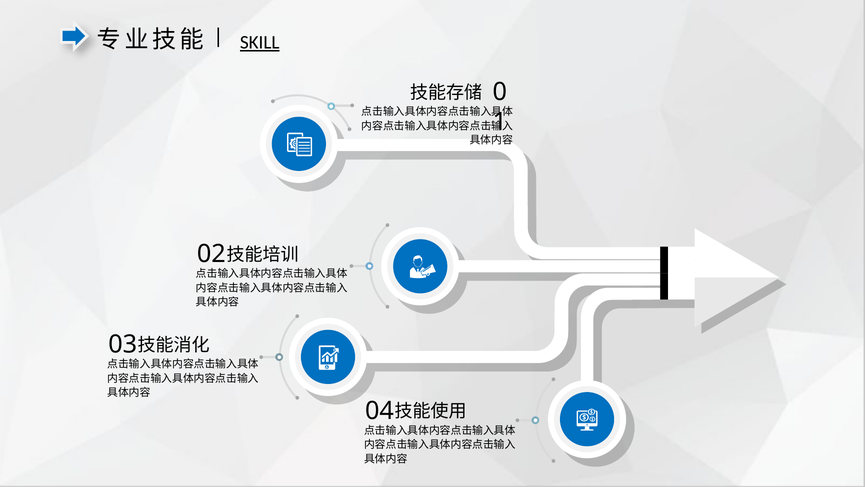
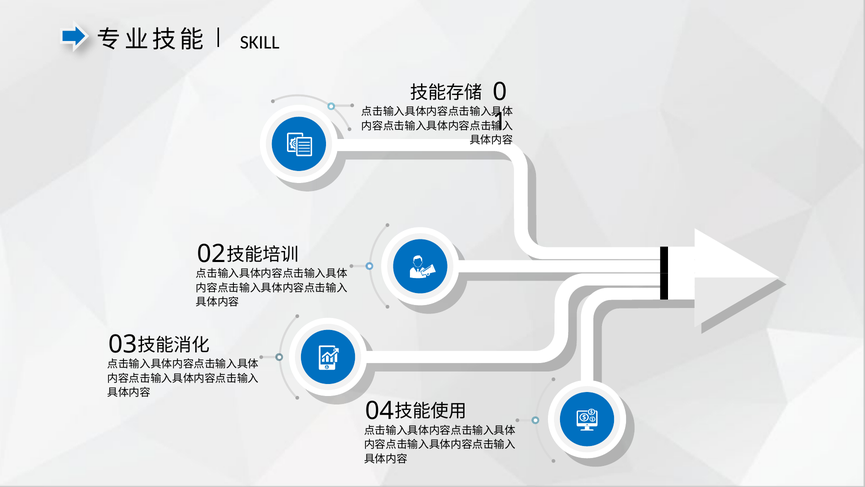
SKILL underline: present -> none
